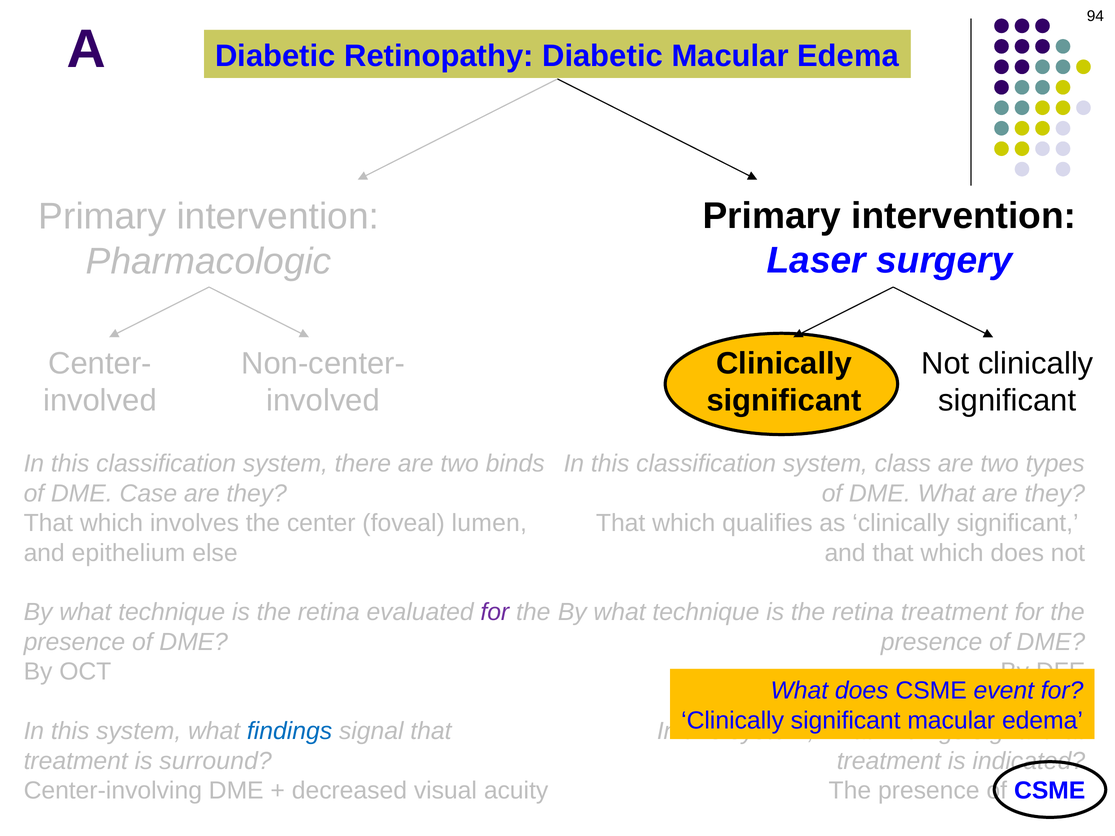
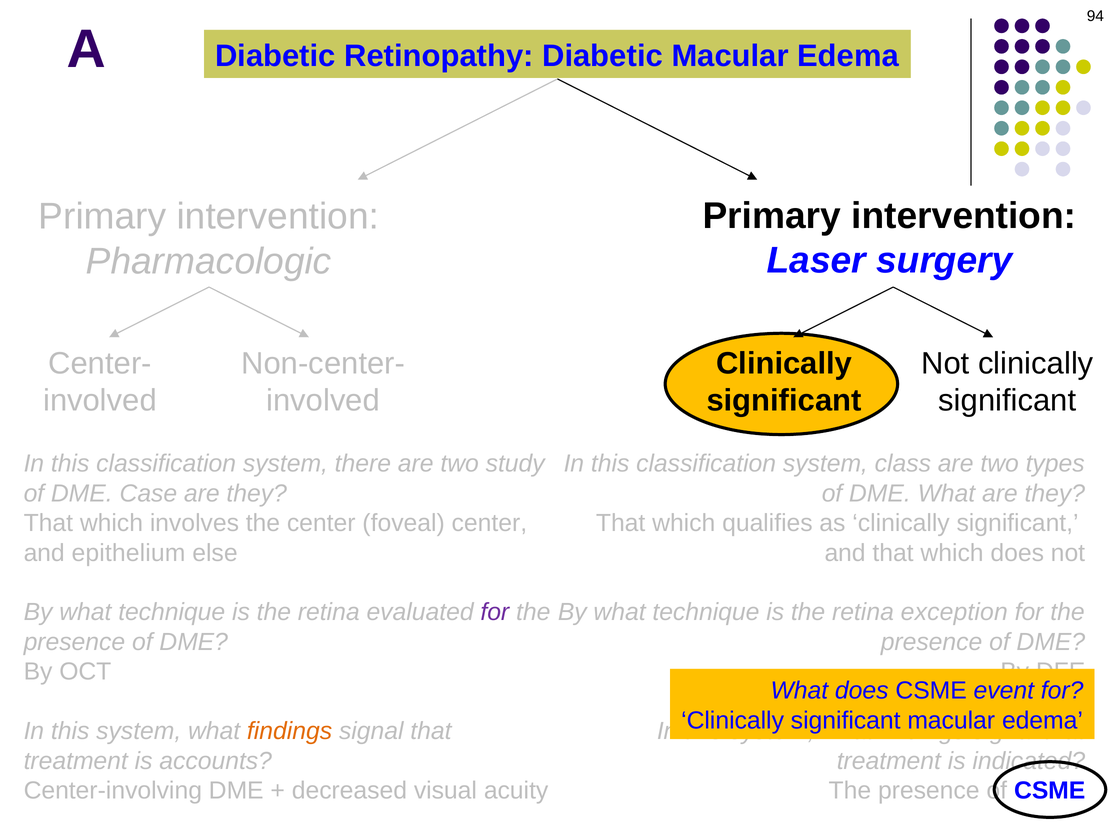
binds: binds -> study
foveal lumen: lumen -> center
retina treatment: treatment -> exception
findings at (290, 731) colour: blue -> orange
surround: surround -> accounts
